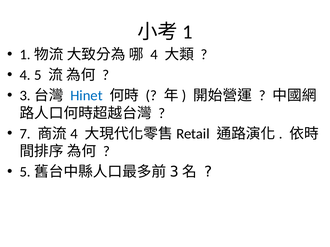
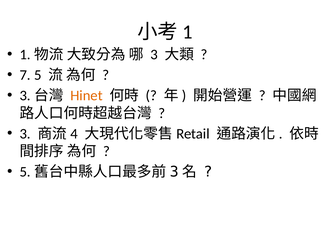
4 at (154, 55): 4 -> 3
4 at (25, 75): 4 -> 7
Hinet colour: blue -> orange
7 at (25, 134): 7 -> 3
